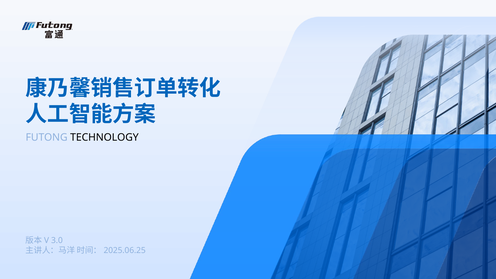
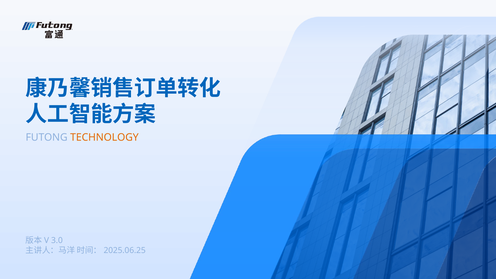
TECHNOLOGY colour: black -> orange
